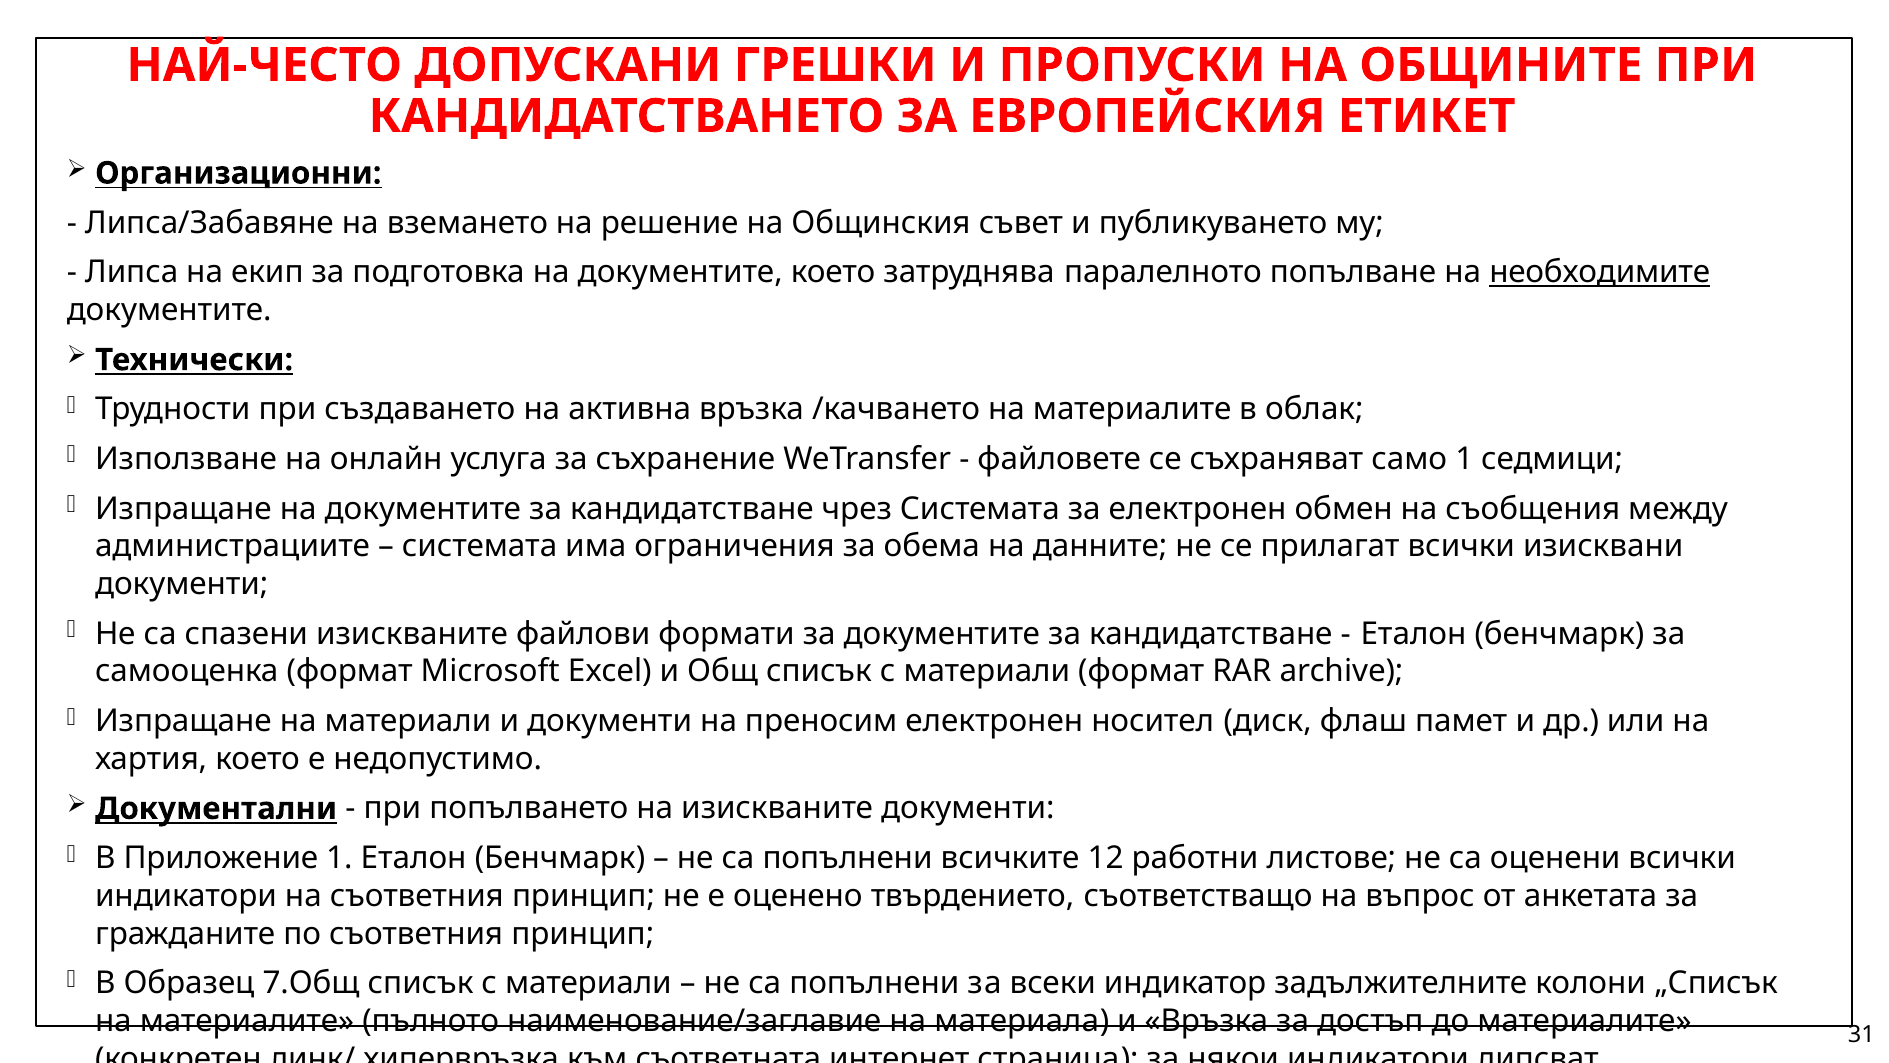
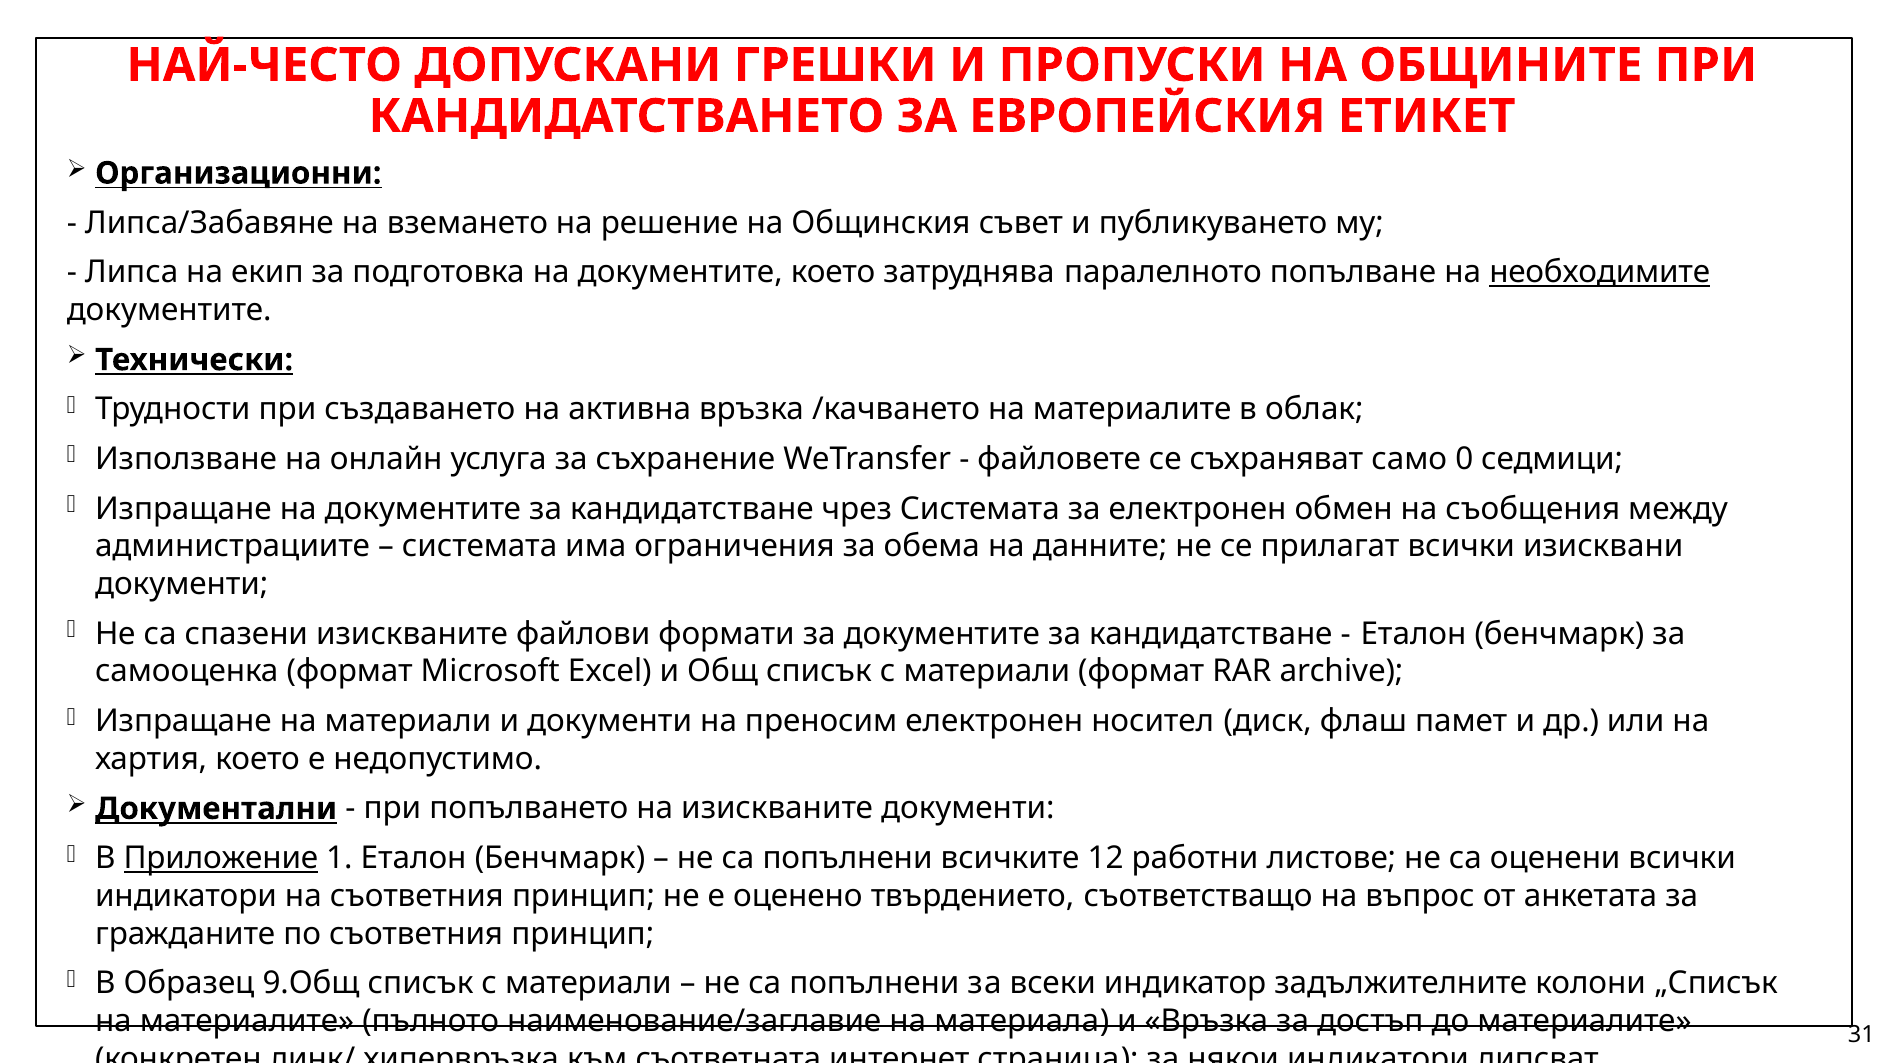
само 1: 1 -> 0
Приложение underline: none -> present
7.Общ: 7.Общ -> 9.Общ
